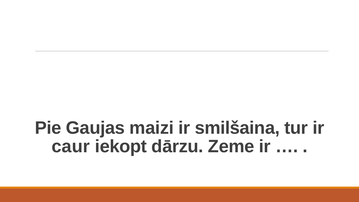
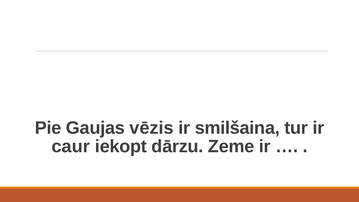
maizi: maizi -> vēzis
